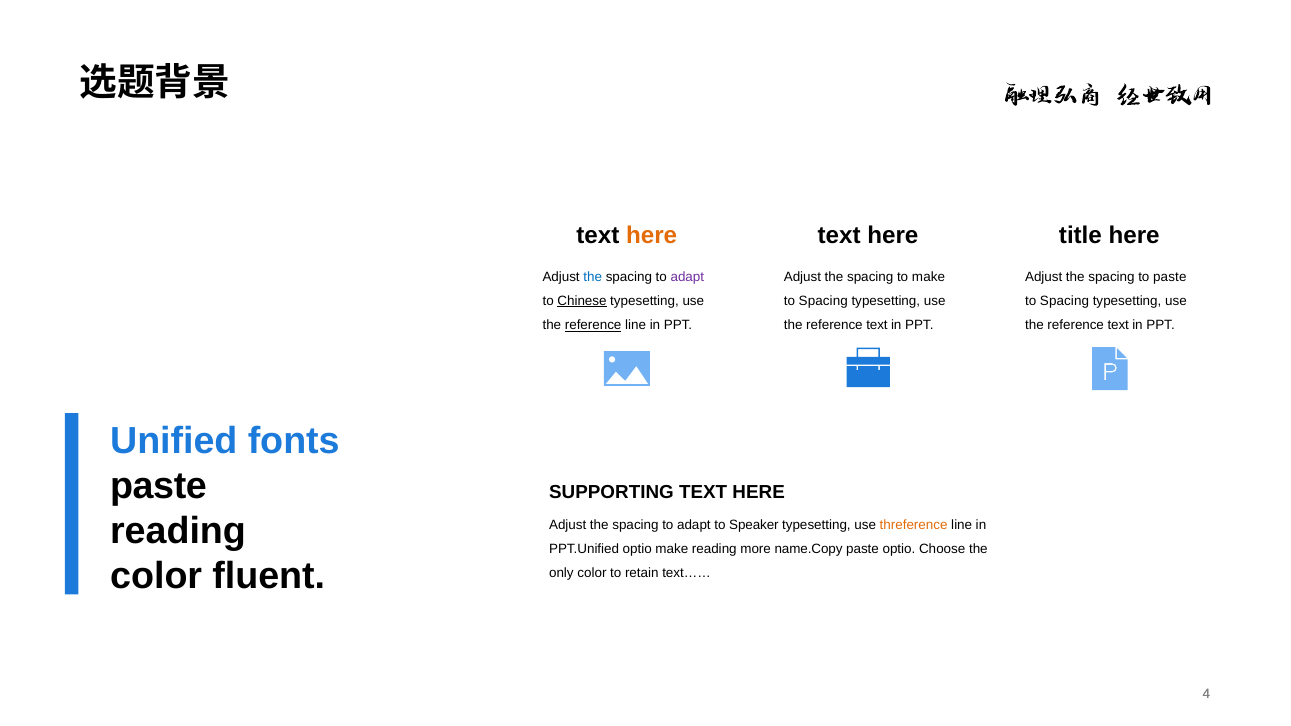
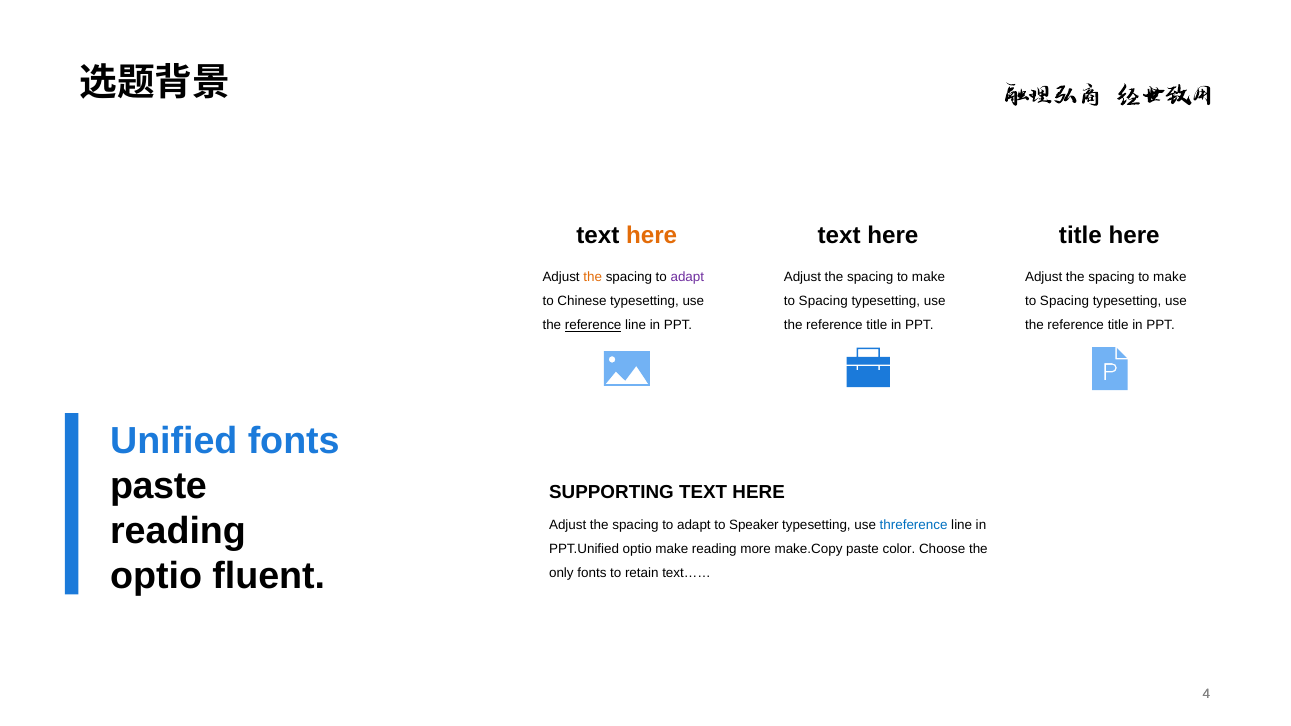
the at (593, 277) colour: blue -> orange
paste at (1170, 277): paste -> make
Chinese underline: present -> none
text at (877, 325): text -> title
text at (1118, 325): text -> title
threference colour: orange -> blue
name.Copy: name.Copy -> make.Copy
paste optio: optio -> color
color at (156, 576): color -> optio
only color: color -> fonts
